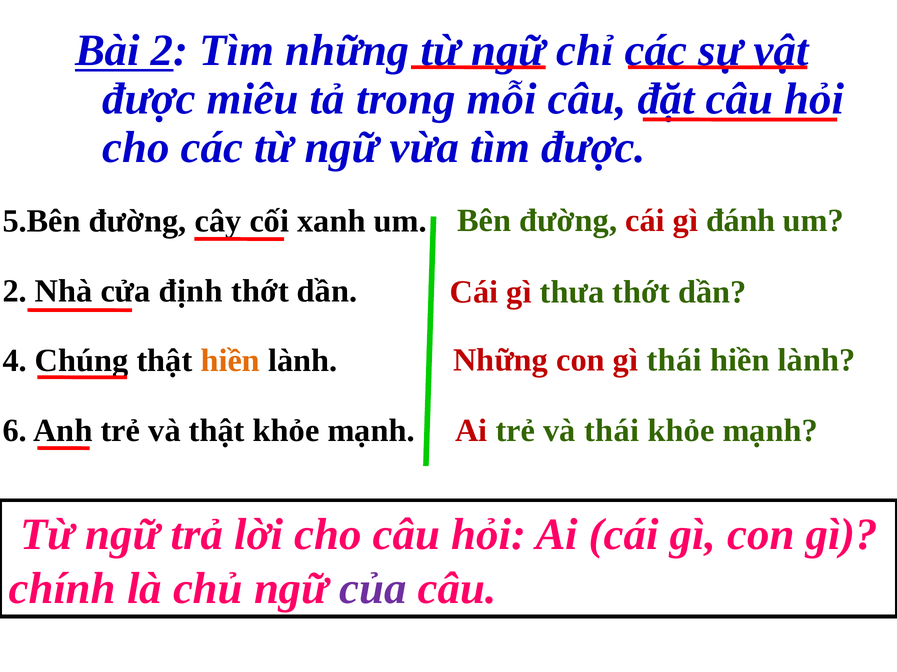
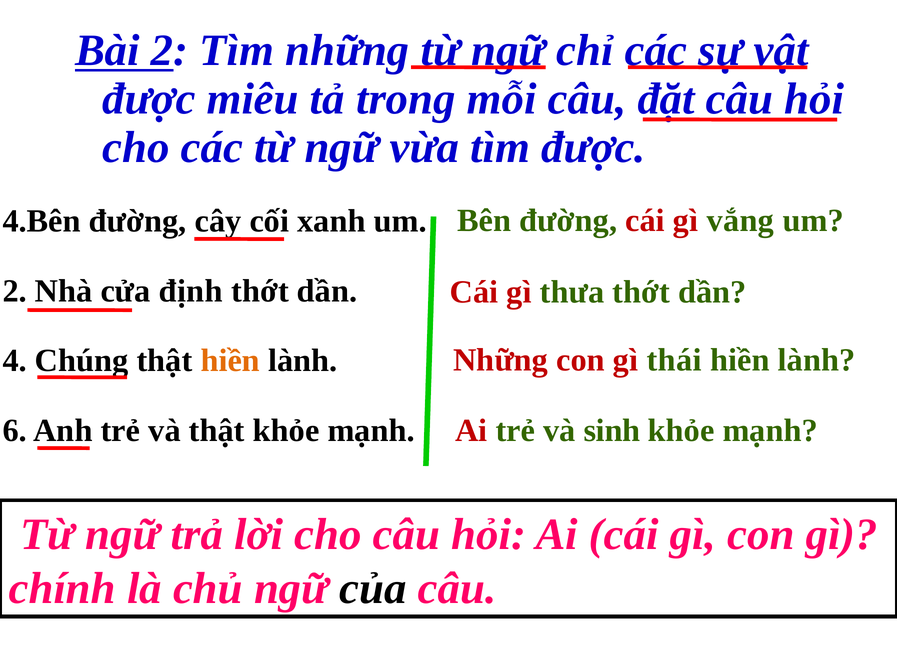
đánh: đánh -> vắng
5.Bên: 5.Bên -> 4.Bên
và thái: thái -> sinh
của colour: purple -> black
